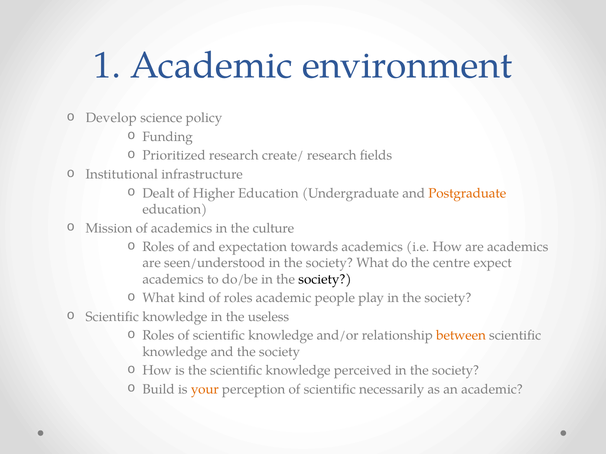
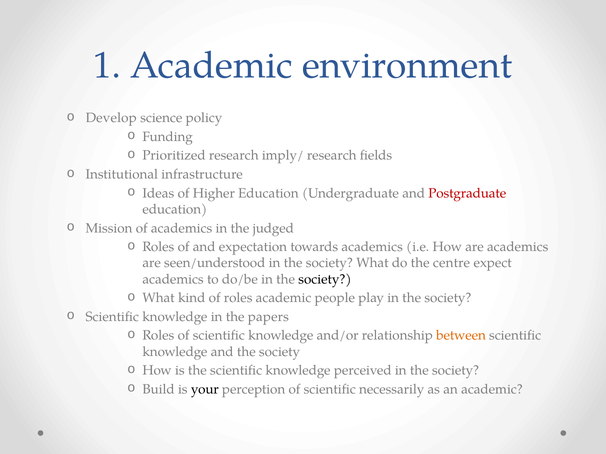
create/: create/ -> imply/
Dealt: Dealt -> Ideas
Postgraduate colour: orange -> red
culture: culture -> judged
useless: useless -> papers
your colour: orange -> black
